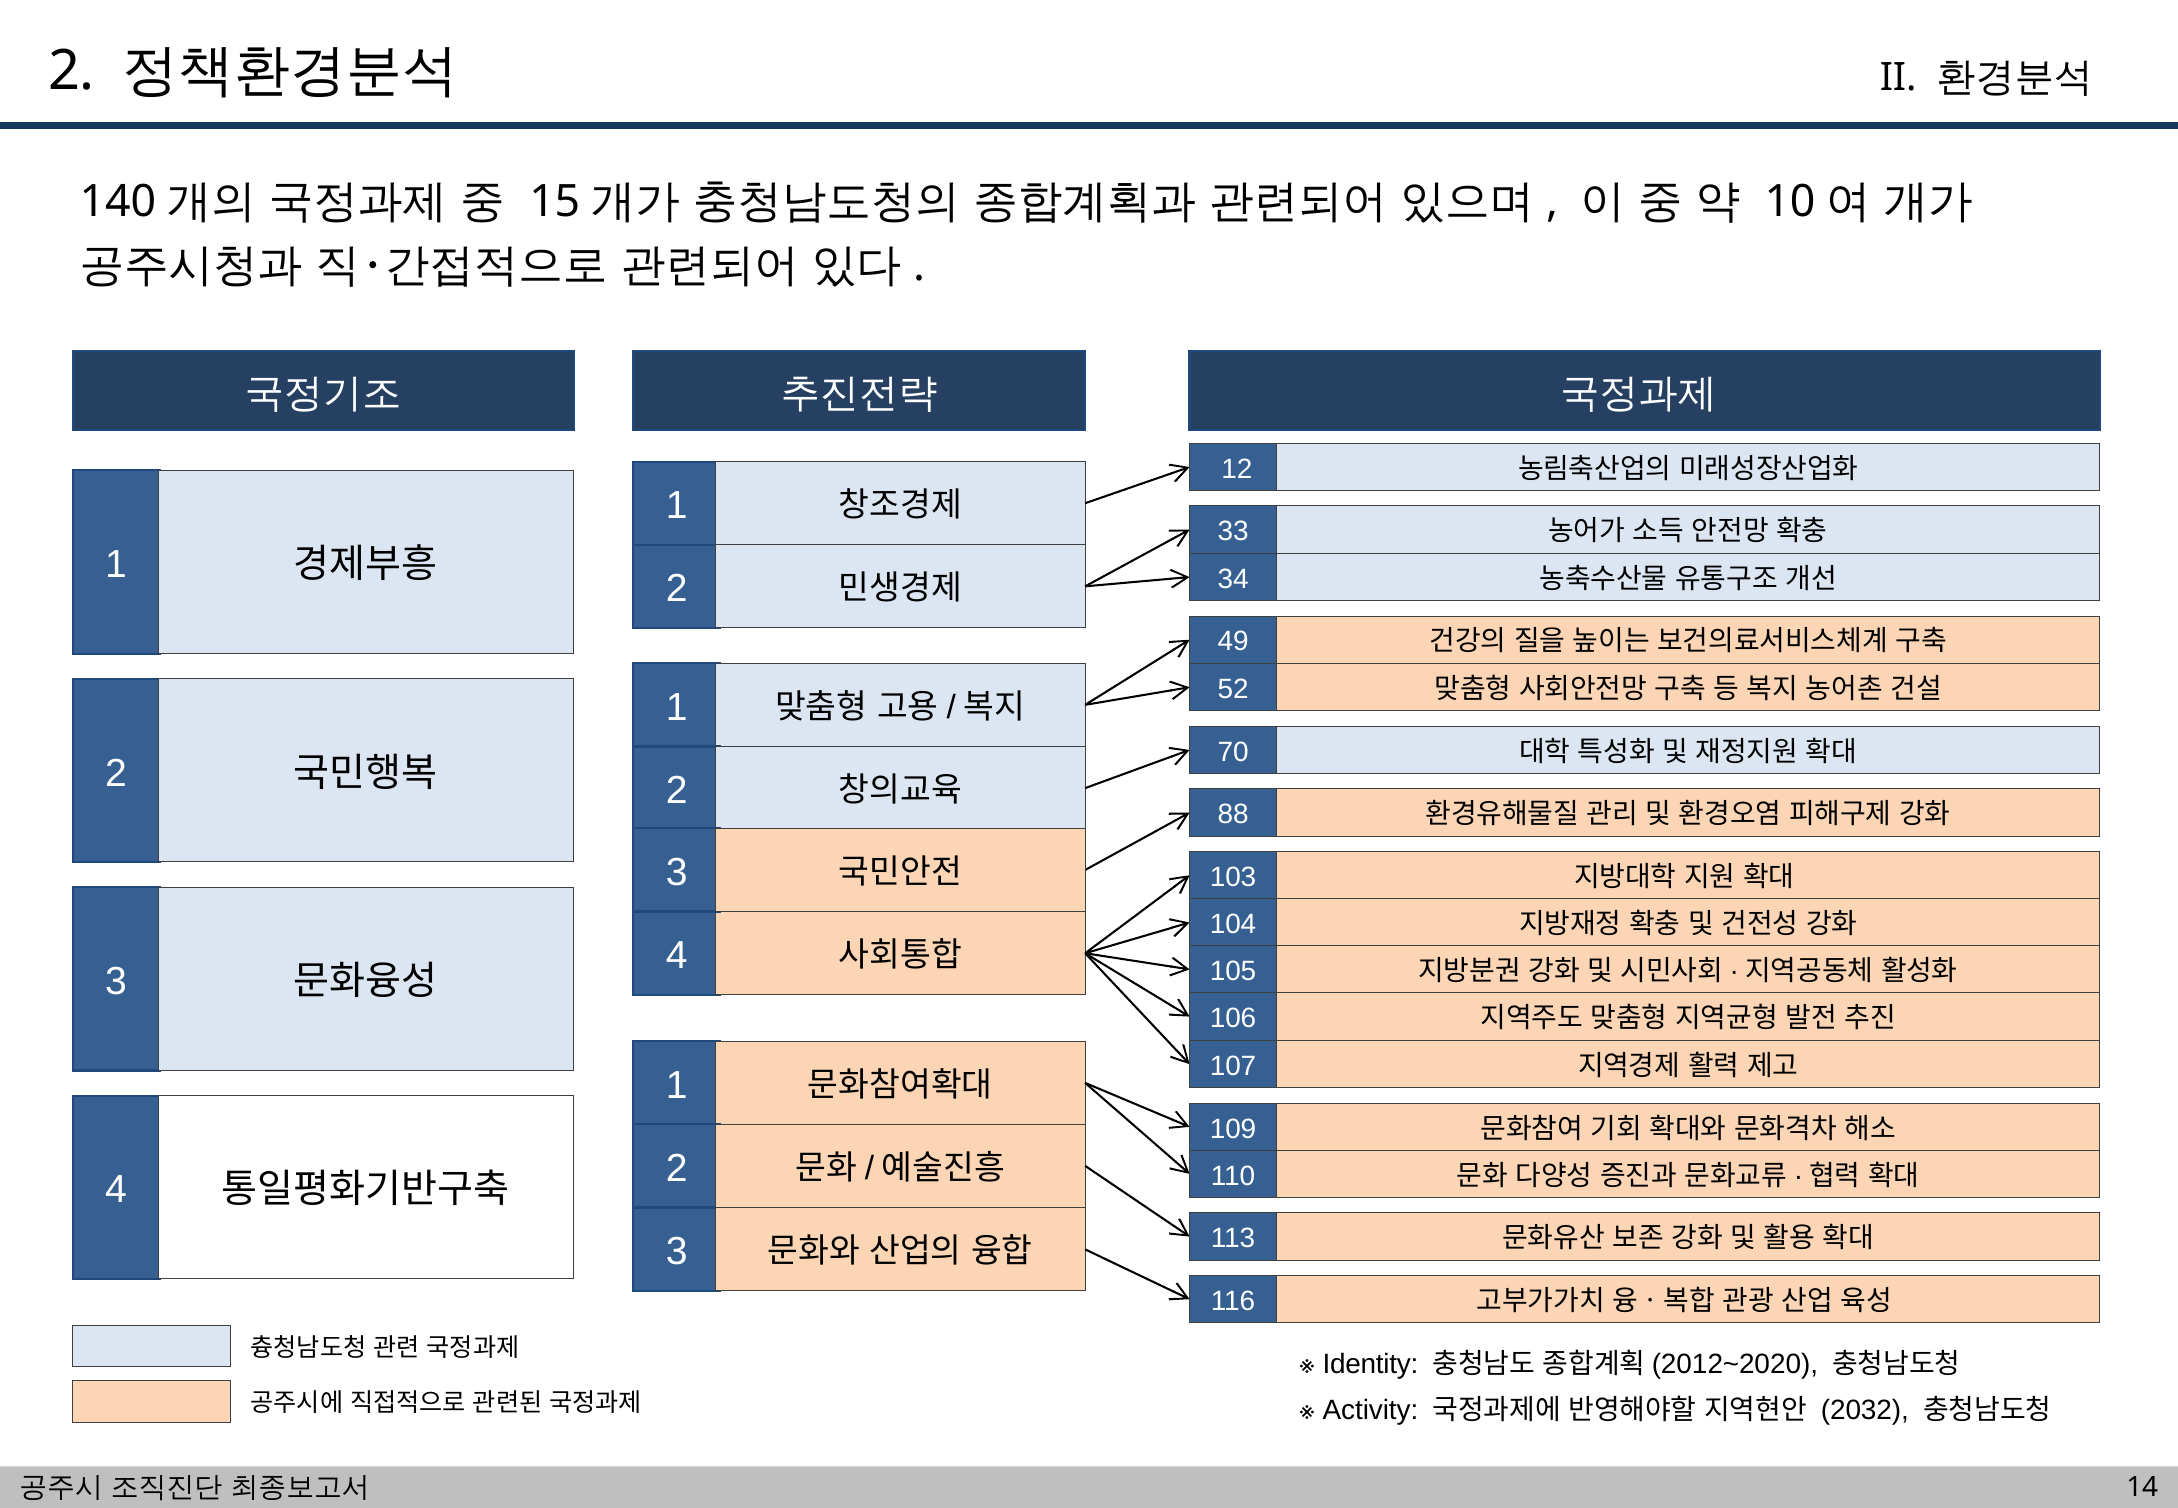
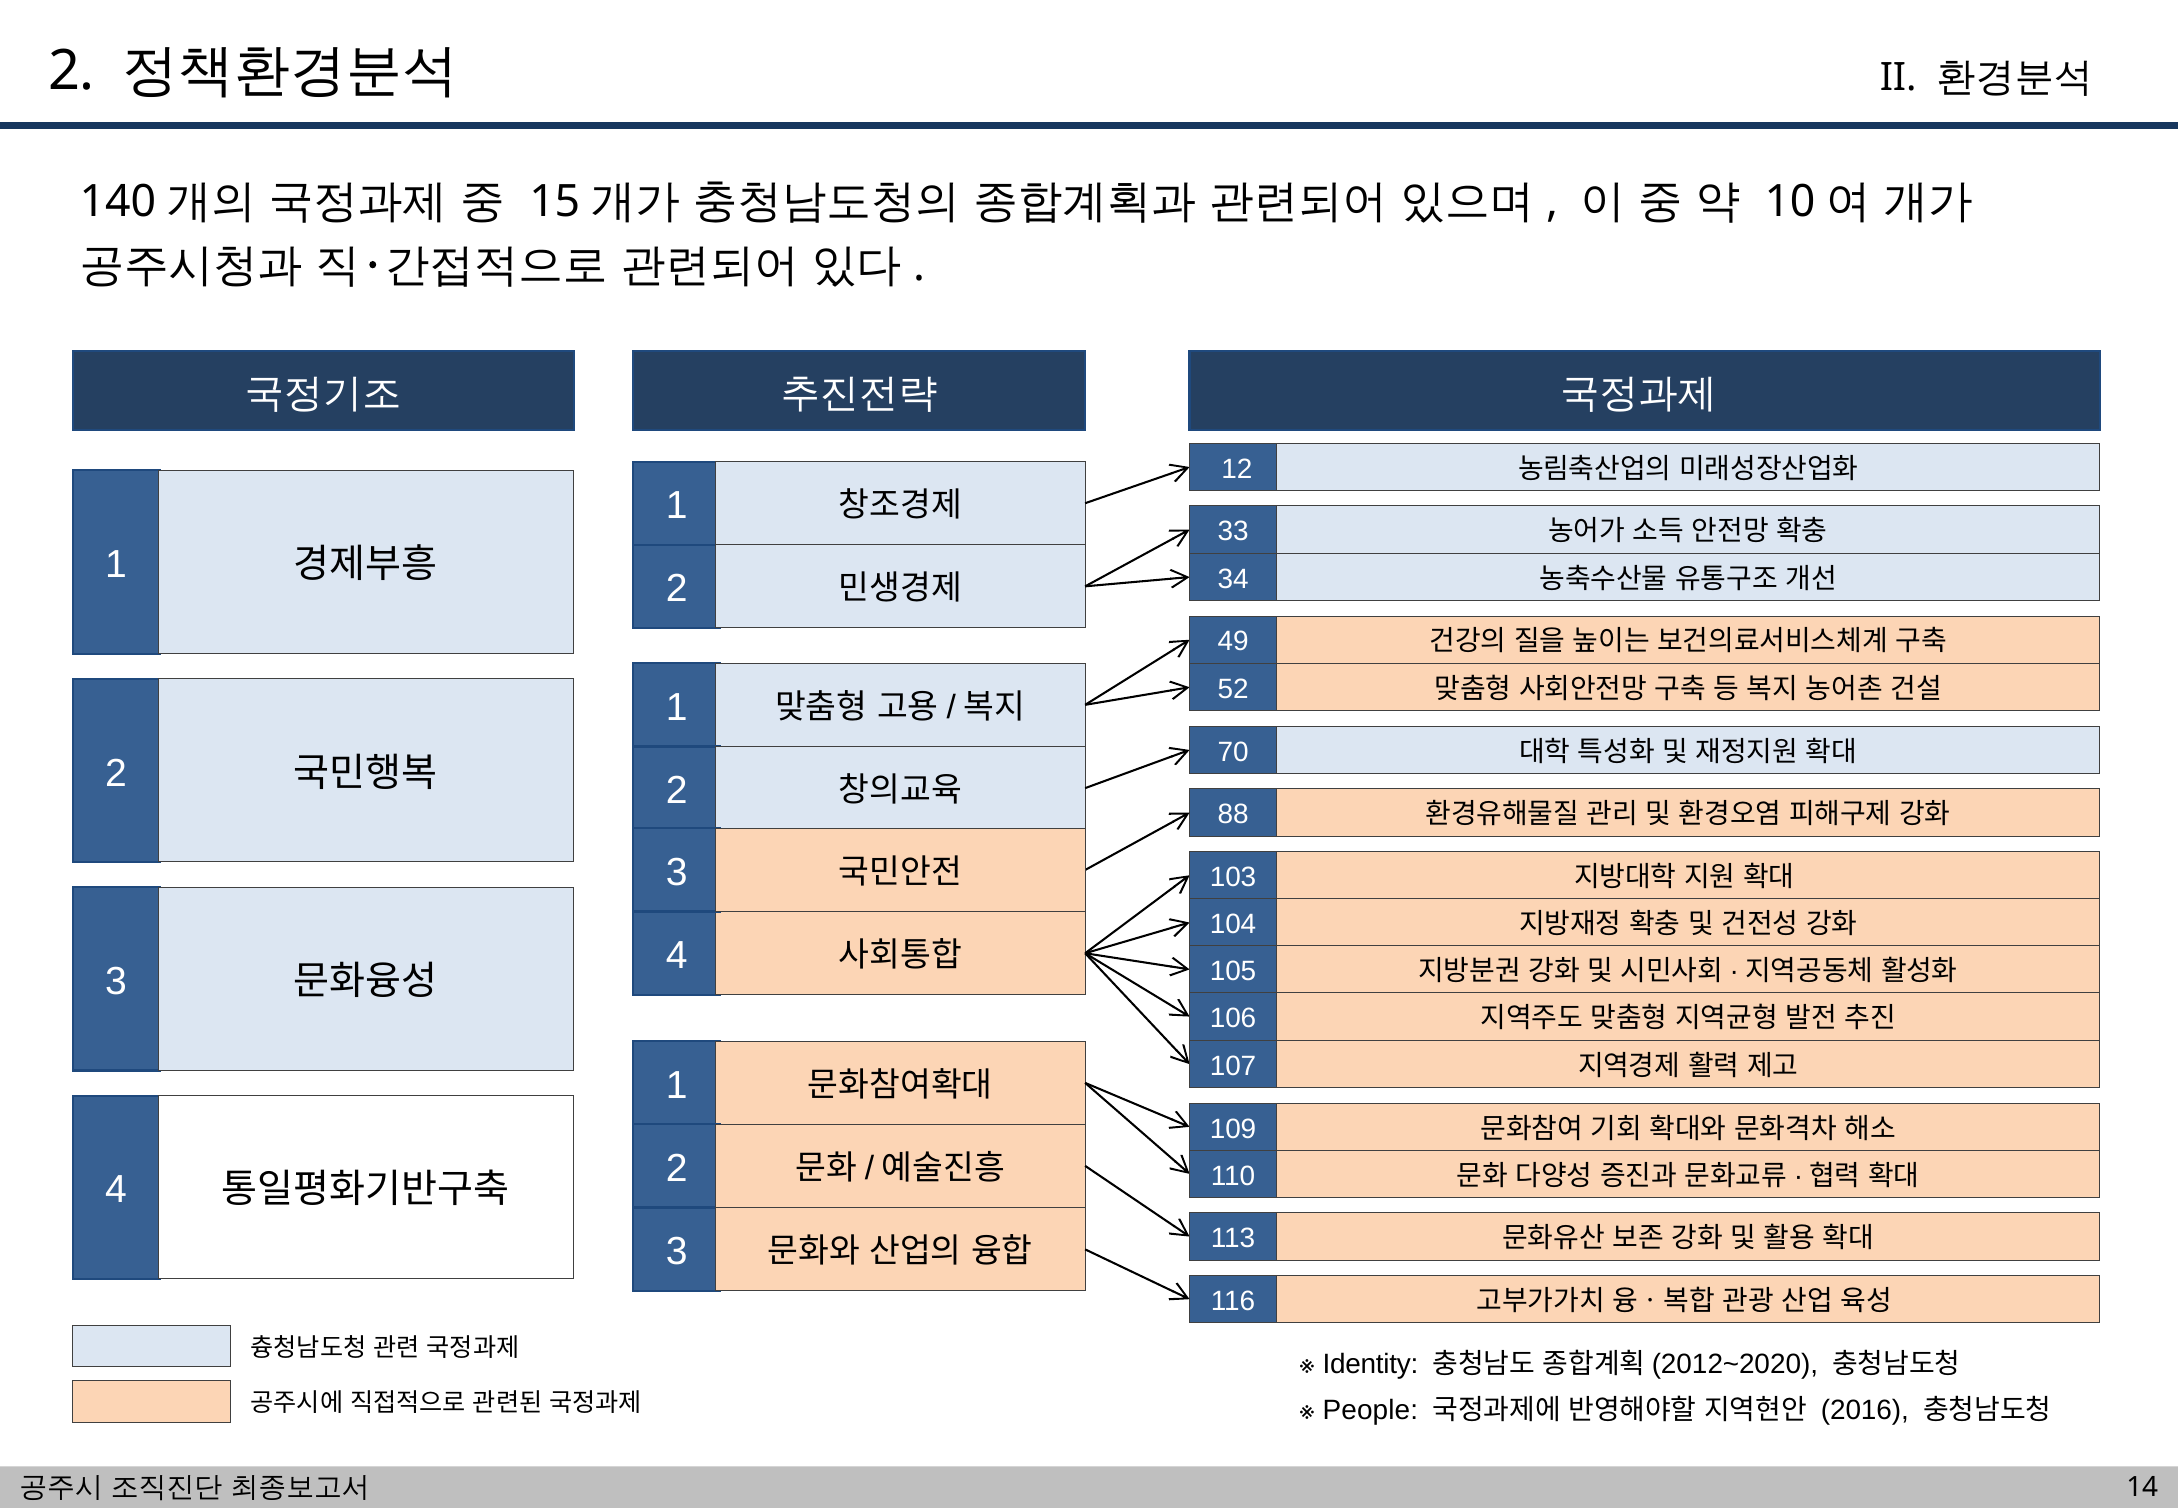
Activity: Activity -> People
2032: 2032 -> 2016
